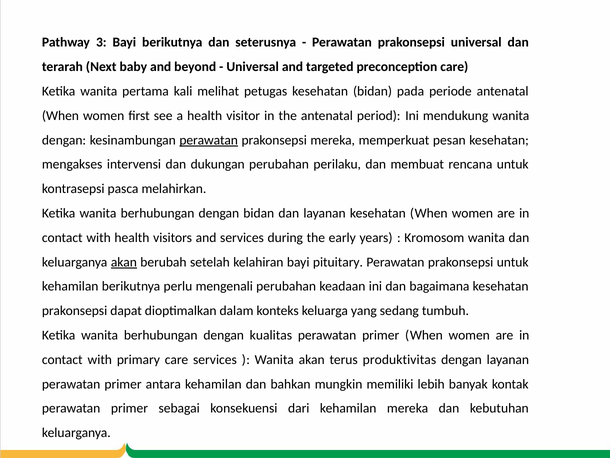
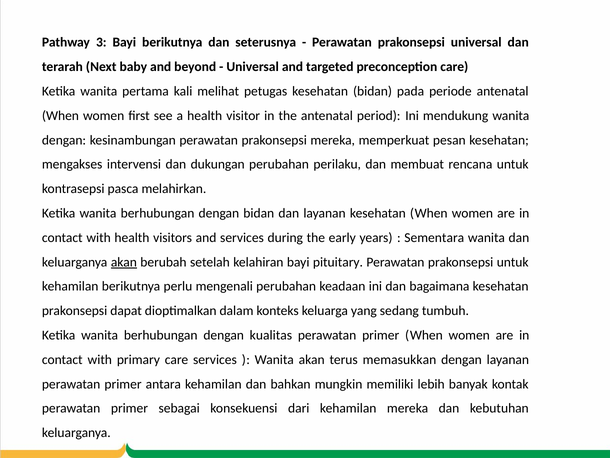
perawatan at (209, 140) underline: present -> none
Kromosom: Kromosom -> Sementara
produktivitas: produktivitas -> memasukkan
